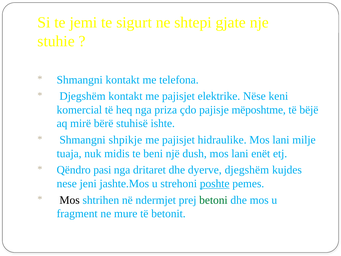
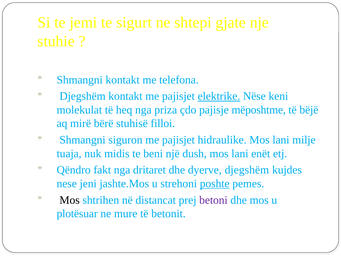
elektrike underline: none -> present
komercial: komercial -> molekulat
ishte: ishte -> filloi
shpikje: shpikje -> siguron
pasi: pasi -> fakt
ndermjet: ndermjet -> distancat
betoni colour: green -> purple
fragment: fragment -> plotësuar
